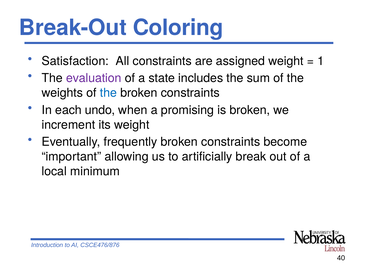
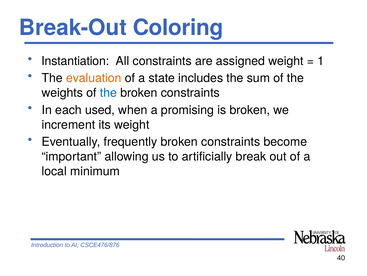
Satisfaction: Satisfaction -> Instantiation
evaluation colour: purple -> orange
undo: undo -> used
